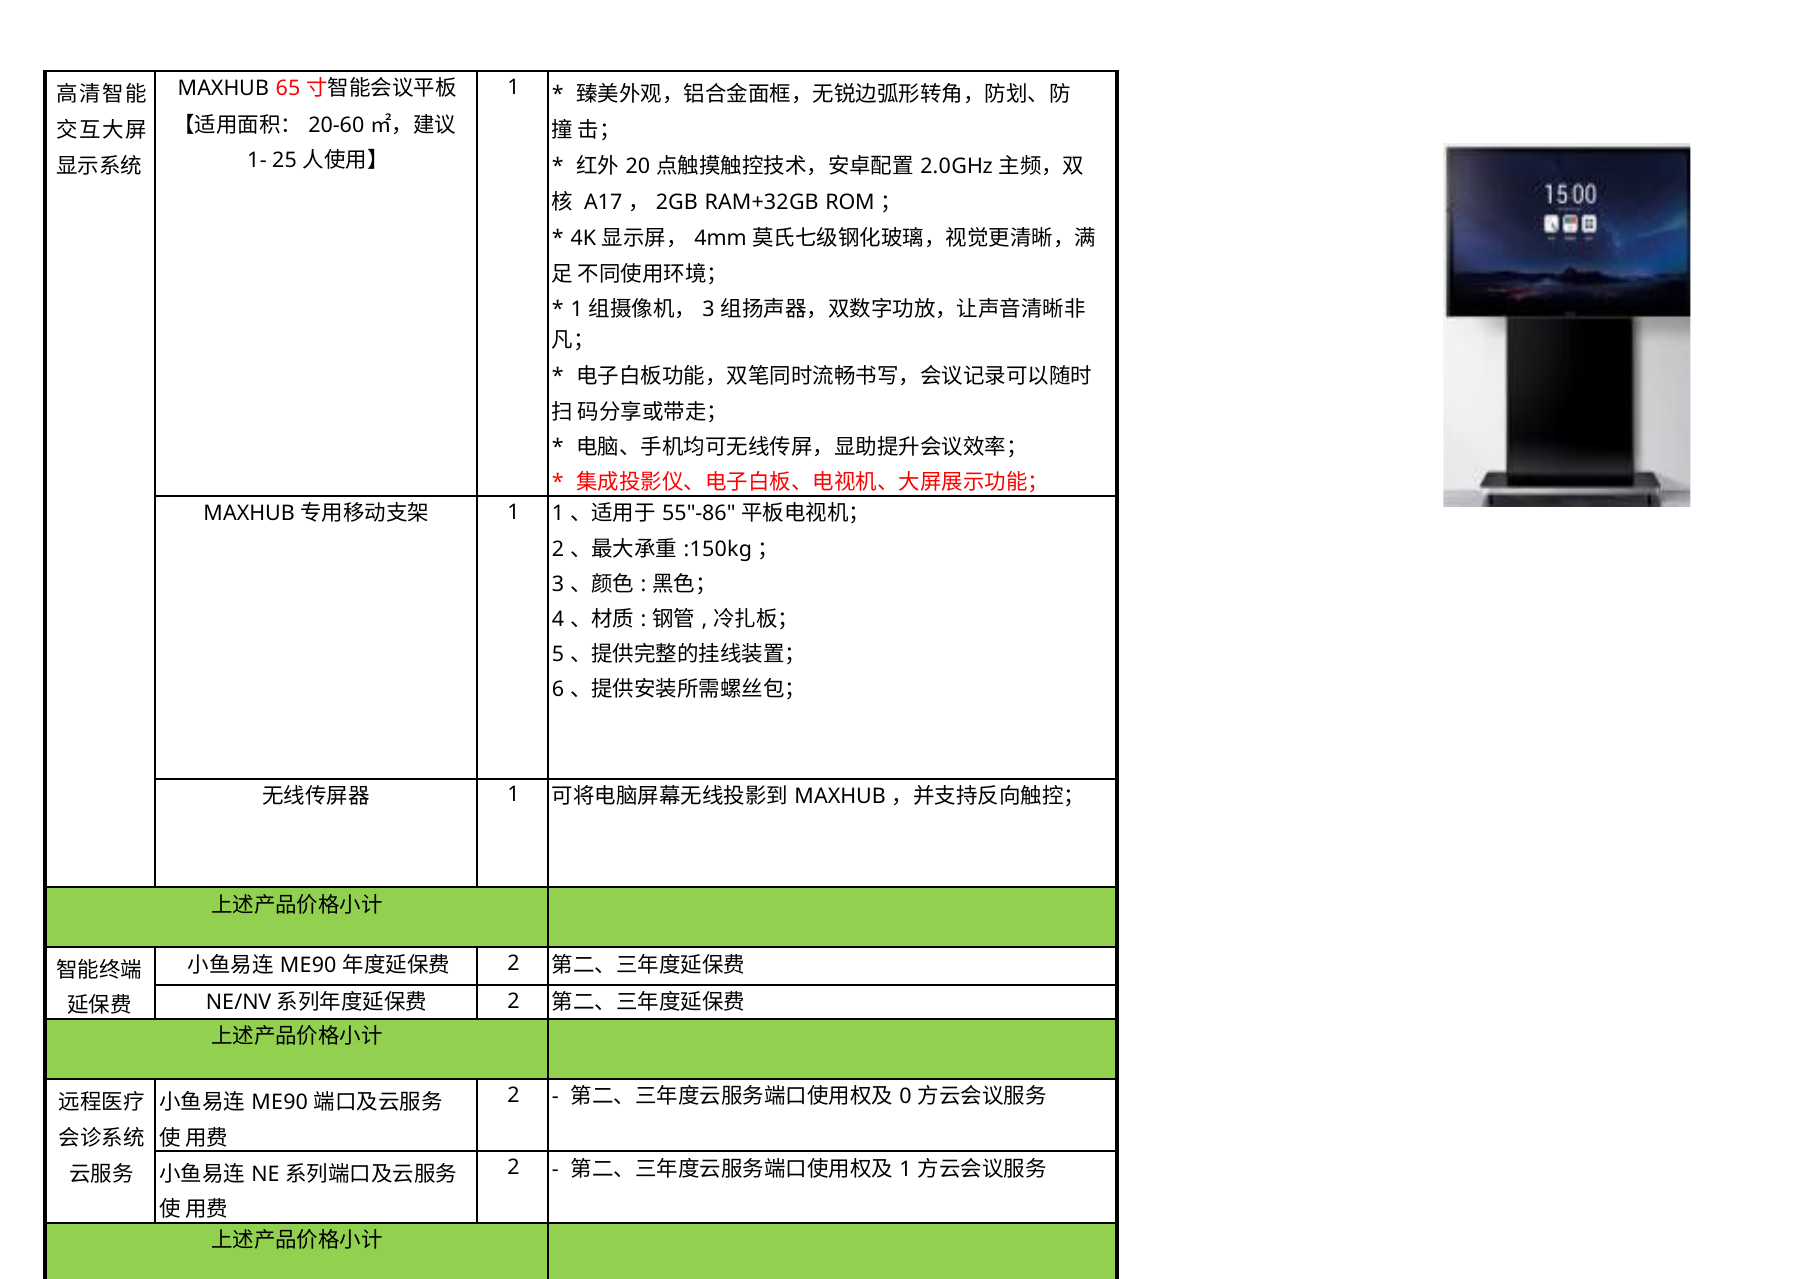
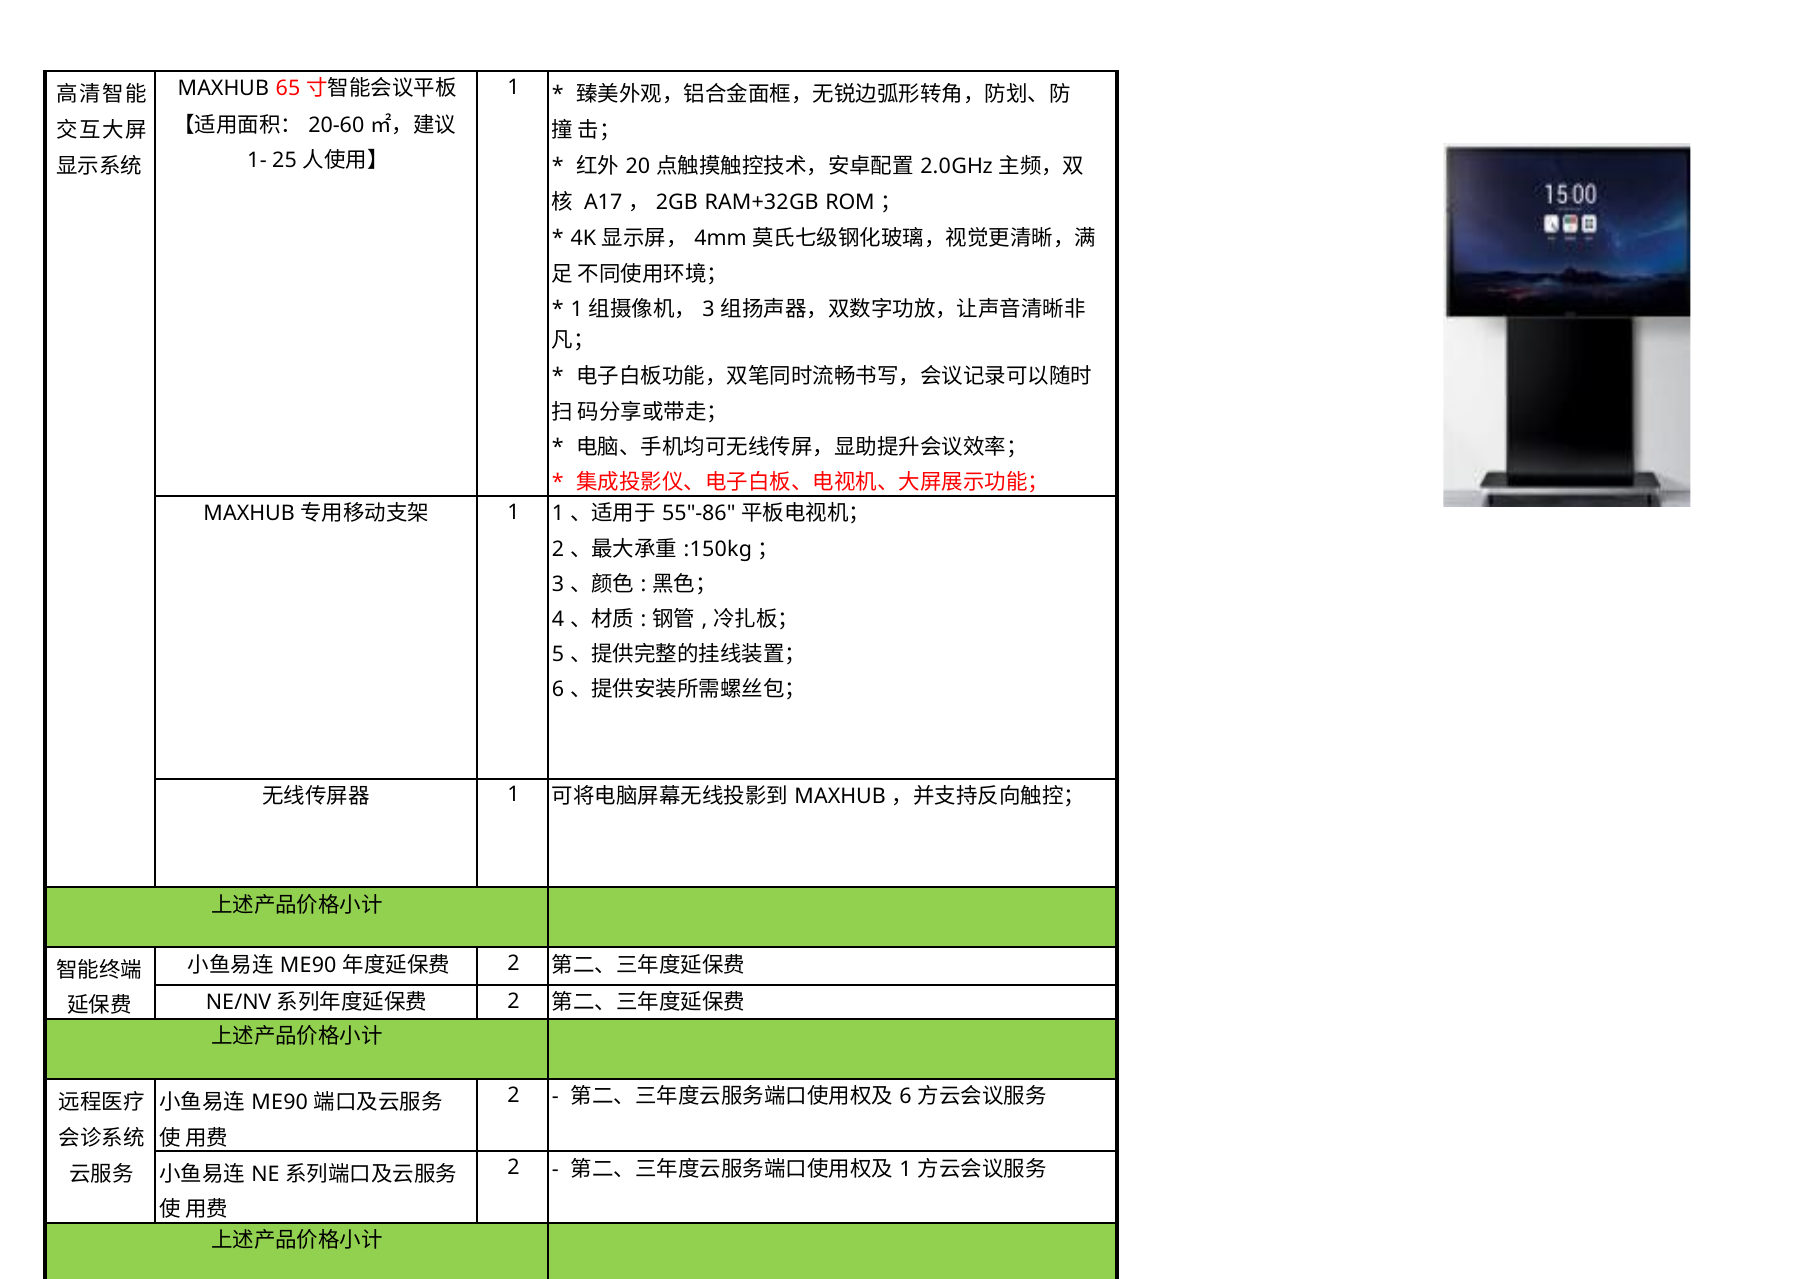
0 at (906, 1097): 0 -> 6
